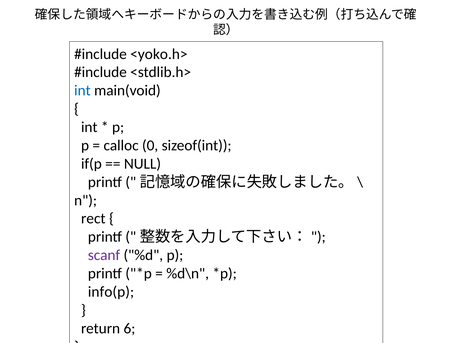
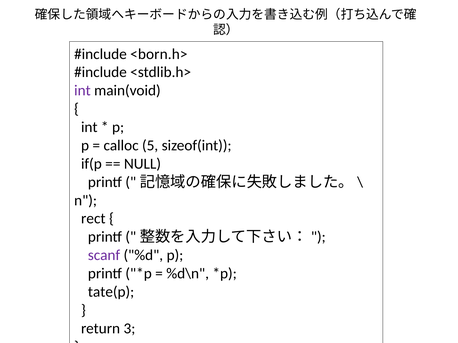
<yoko.h>: <yoko.h> -> <born.h>
int at (82, 91) colour: blue -> purple
0: 0 -> 5
info(p: info(p -> tate(p
6: 6 -> 3
